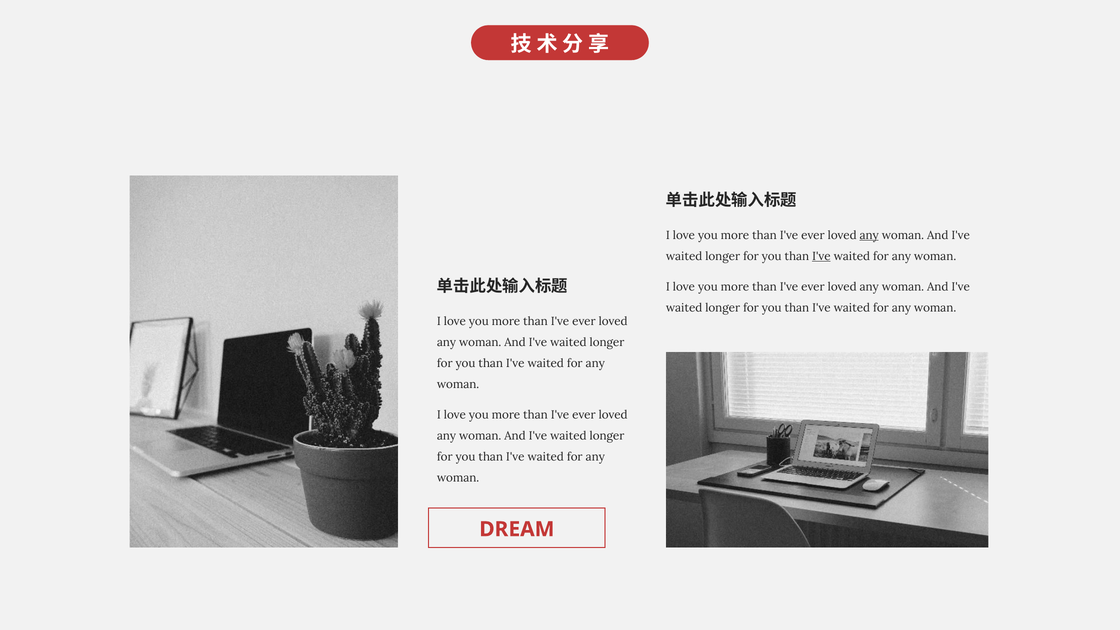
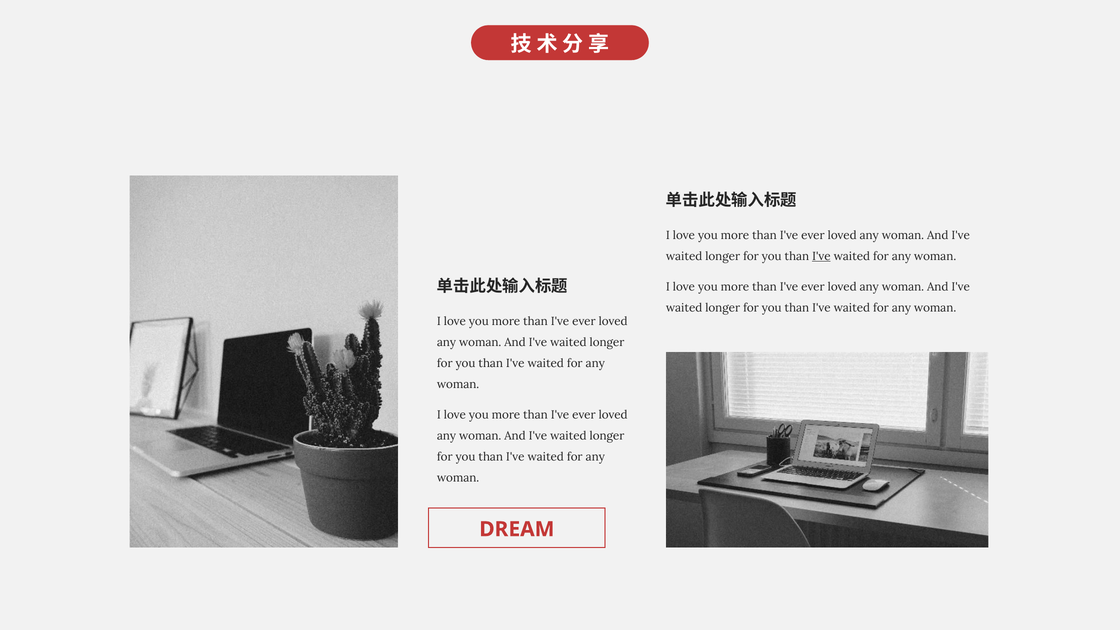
any at (869, 235) underline: present -> none
